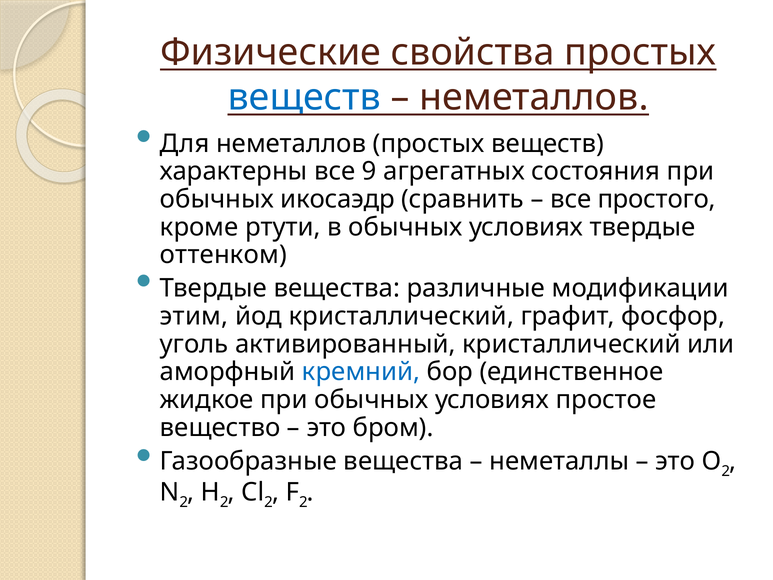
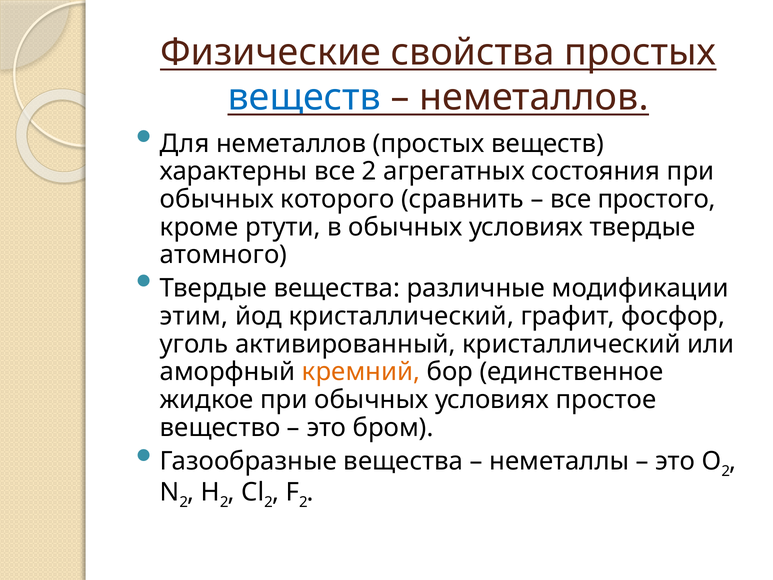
все 9: 9 -> 2
икосаэдр: икосаэдр -> которого
оттенком: оттенком -> атомного
кремний colour: blue -> orange
